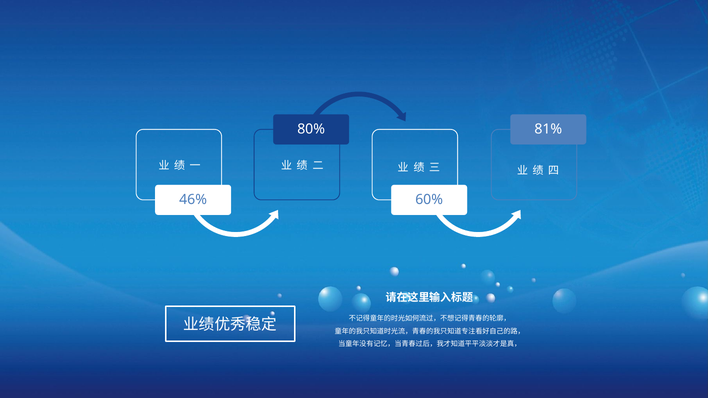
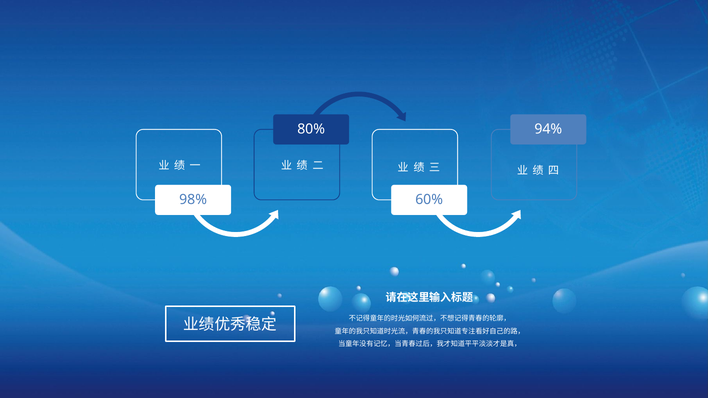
81%: 81% -> 94%
46%: 46% -> 98%
